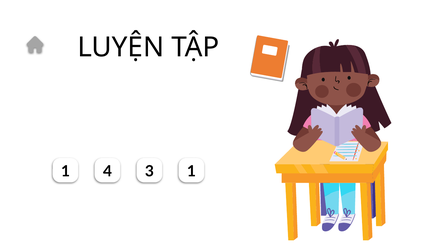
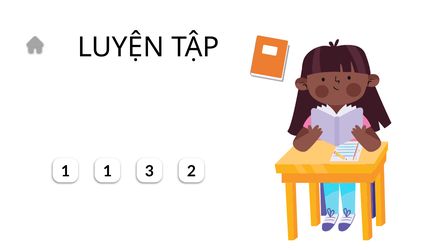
1 4: 4 -> 1
3 1: 1 -> 2
